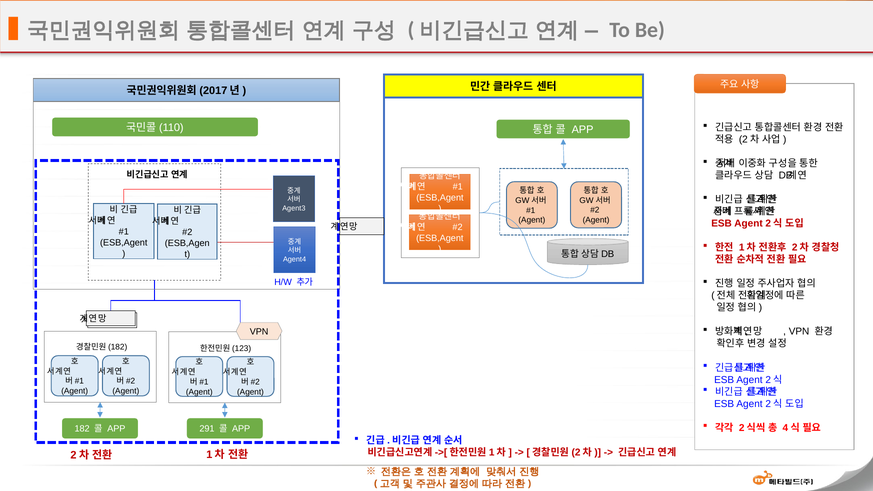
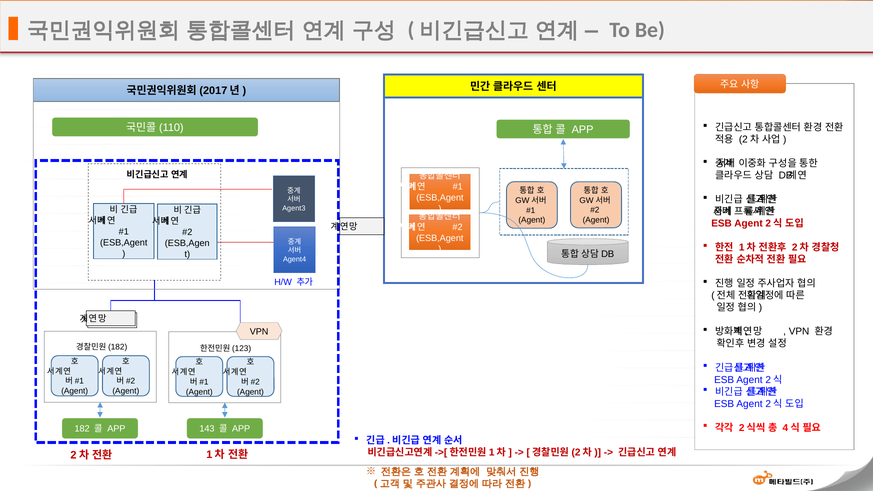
291: 291 -> 143
